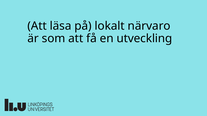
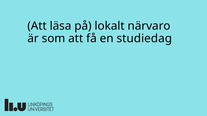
utveckling: utveckling -> studiedag
